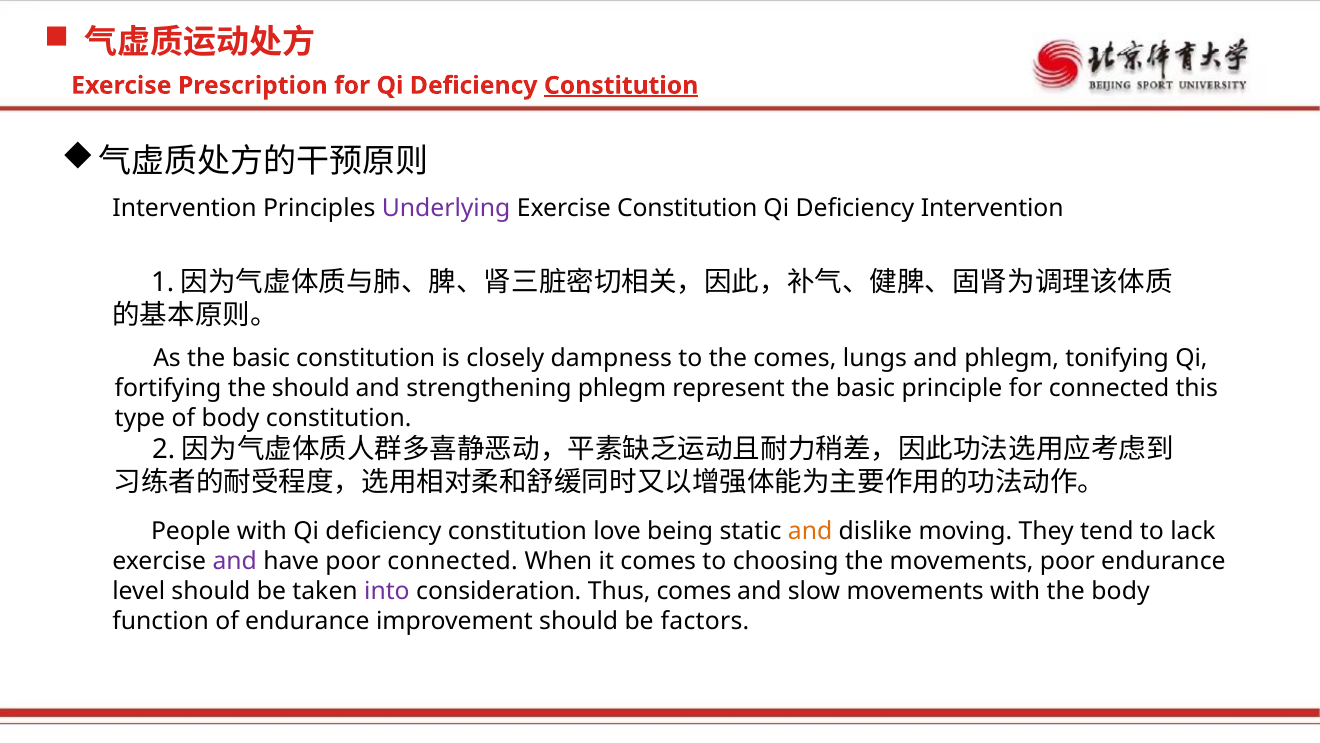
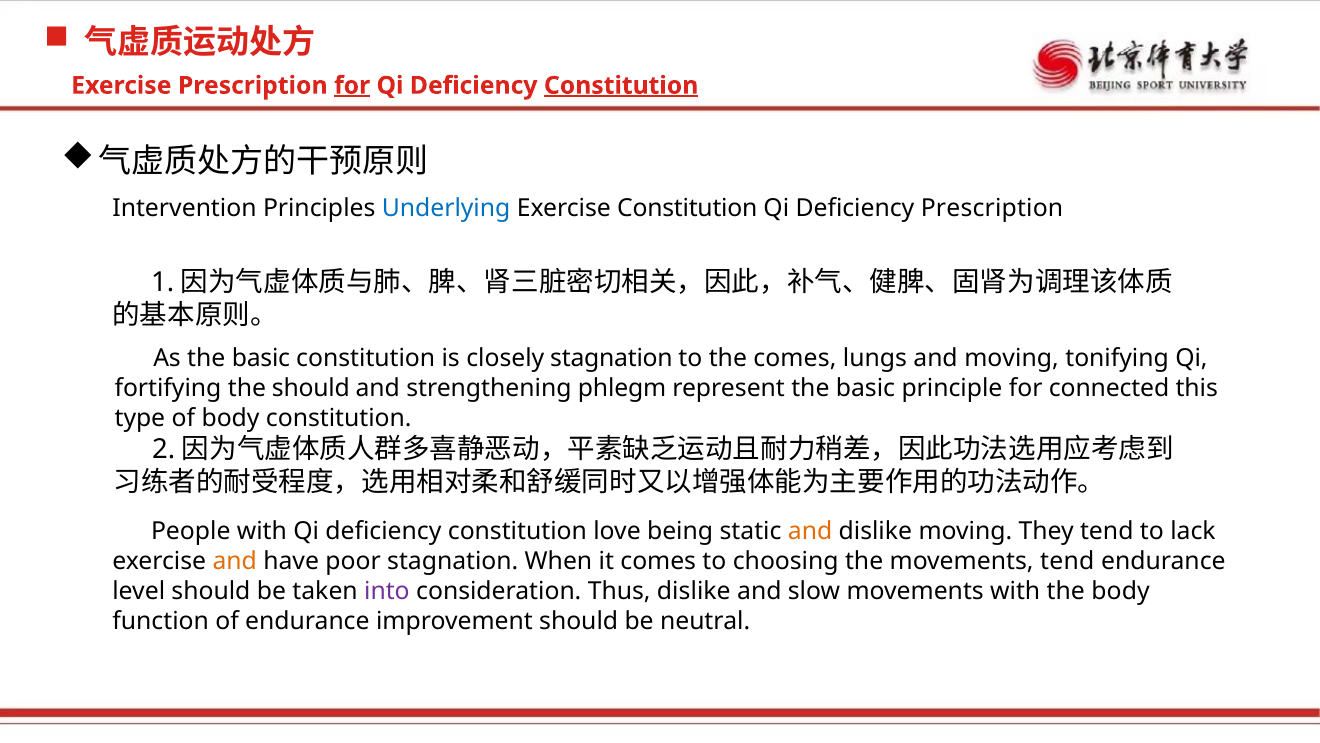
for at (352, 85) underline: none -> present
Underlying colour: purple -> blue
Deficiency Intervention: Intervention -> Prescription
closely dampness: dampness -> stagnation
and phlegm: phlegm -> moving
and at (235, 561) colour: purple -> orange
poor connected: connected -> stagnation
movements poor: poor -> tend
Thus comes: comes -> dislike
factors: factors -> neutral
